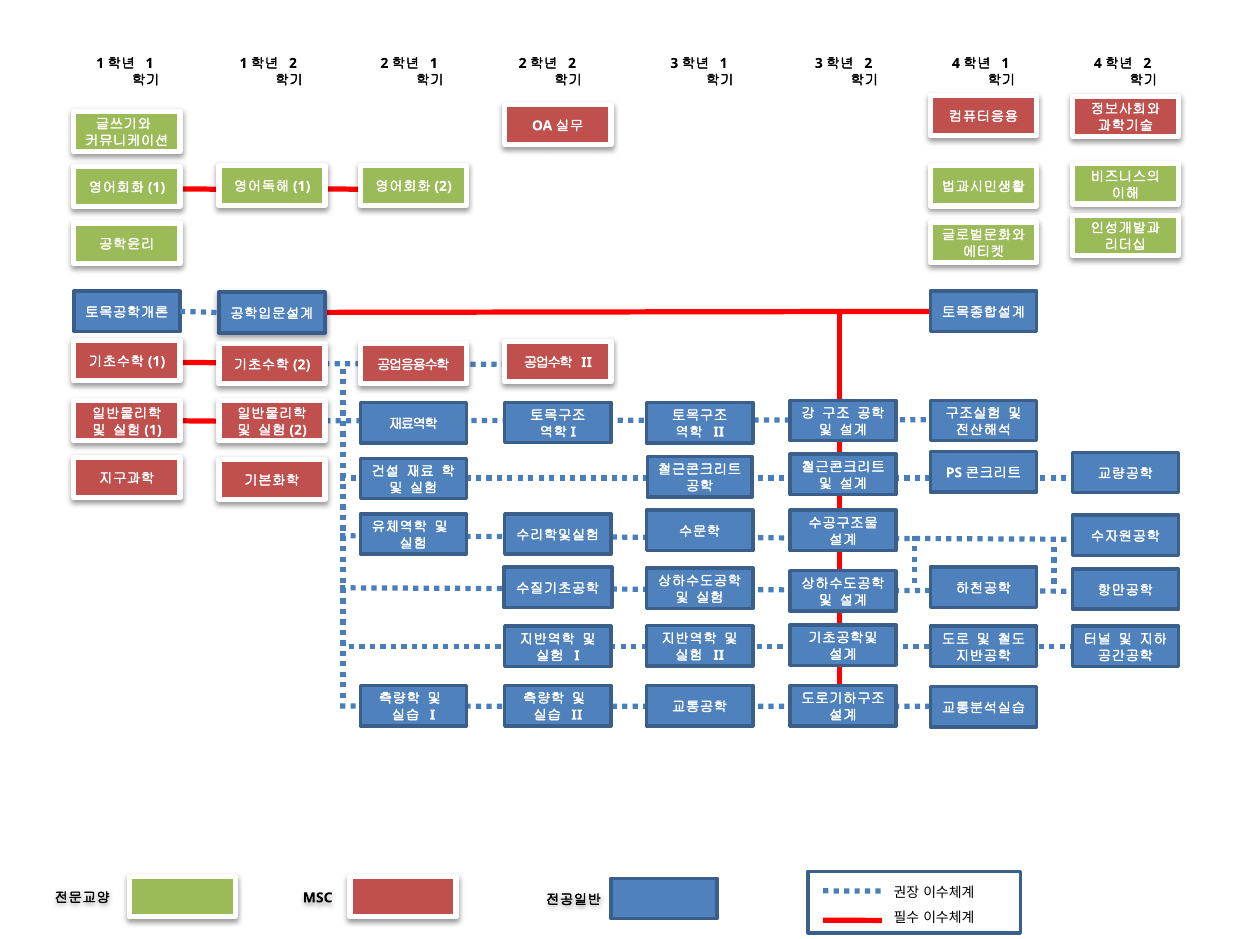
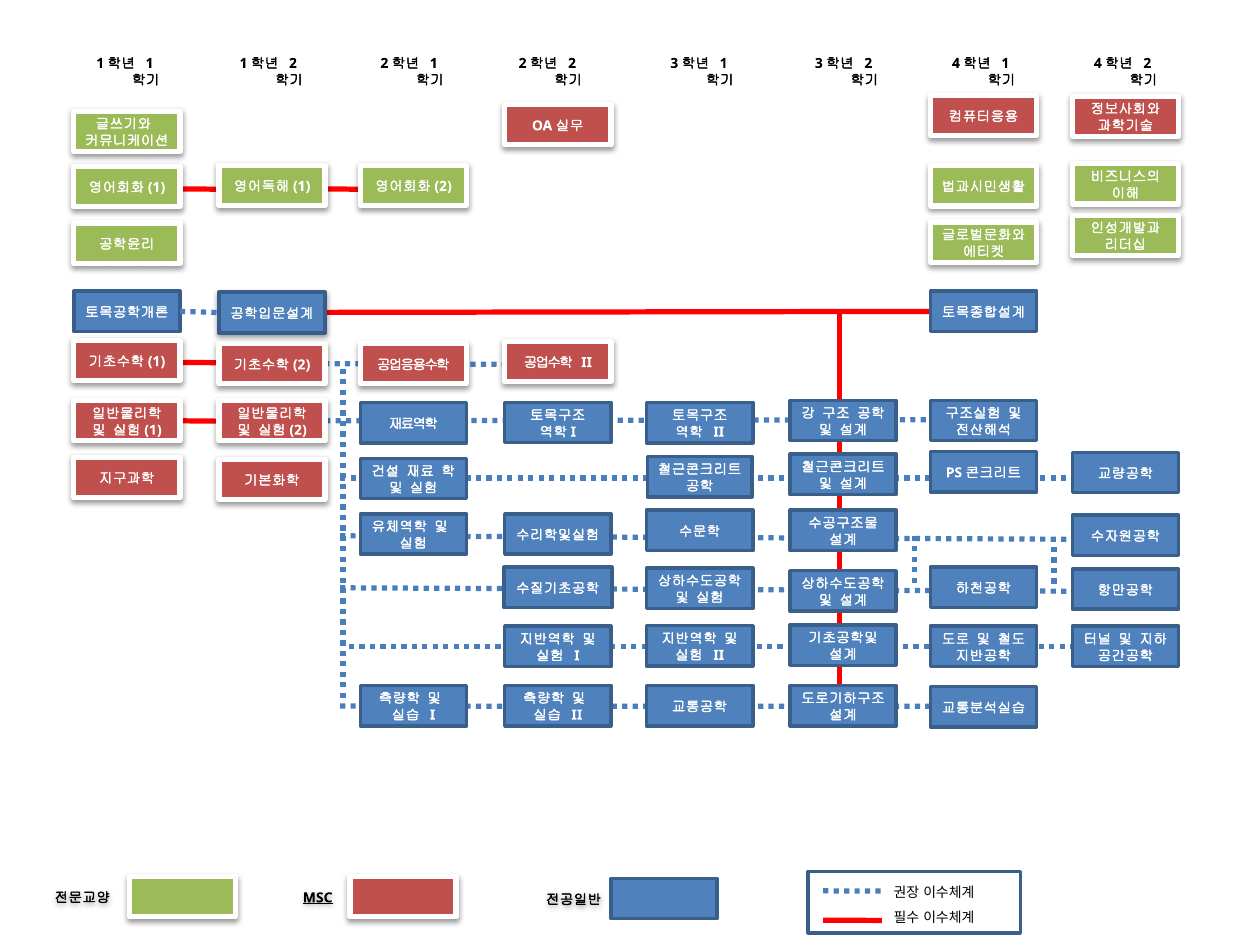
MSC underline: none -> present
